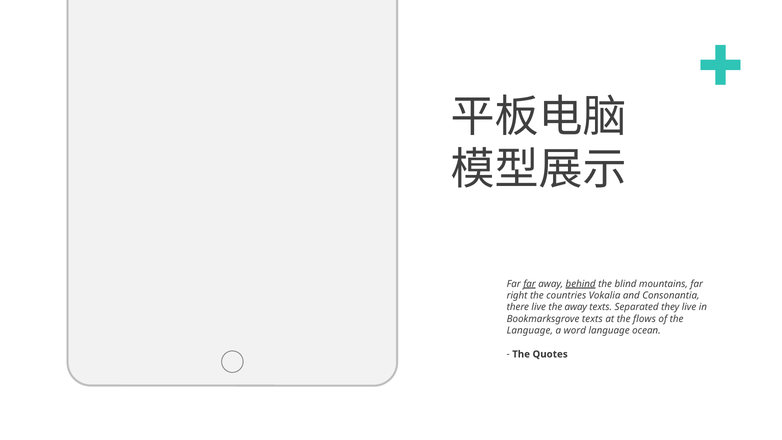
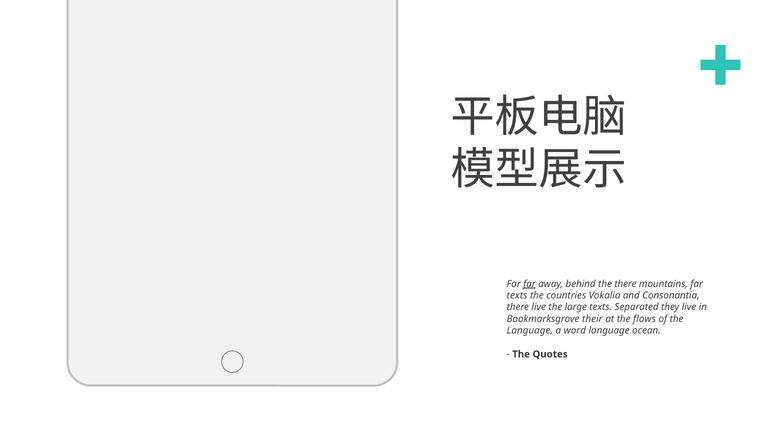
behind underline: present -> none
the blind: blind -> there
right at (517, 295): right -> texts
the away: away -> large
Bookmarksgrove texts: texts -> their
